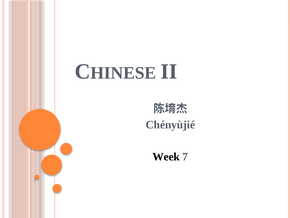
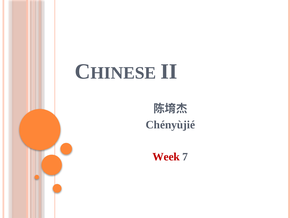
Week colour: black -> red
